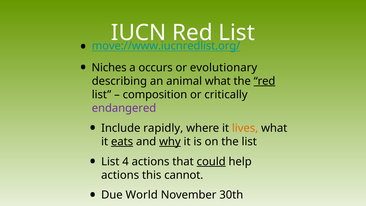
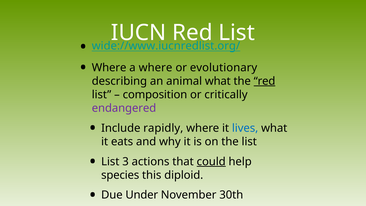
move://www.iucnredlist.org/: move://www.iucnredlist.org/ -> wide://www.iucnredlist.org/
Niches at (109, 68): Niches -> Where
a occurs: occurs -> where
lives colour: orange -> blue
eats underline: present -> none
why underline: present -> none
4: 4 -> 3
actions at (120, 175): actions -> species
cannot: cannot -> diploid
World: World -> Under
